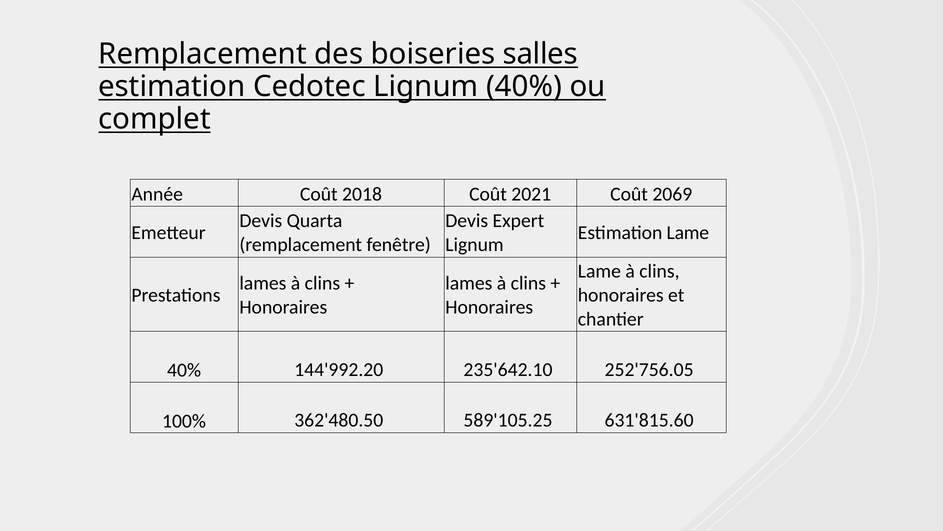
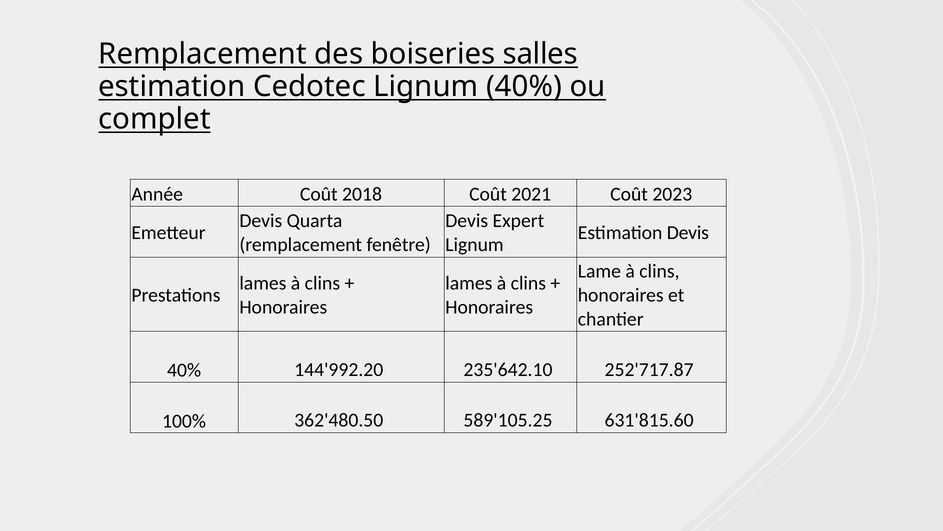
2069: 2069 -> 2023
Estimation Lame: Lame -> Devis
252'756.05: 252'756.05 -> 252'717.87
